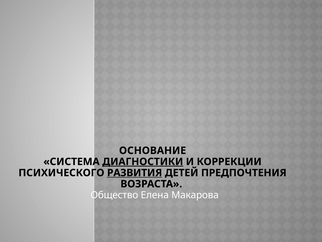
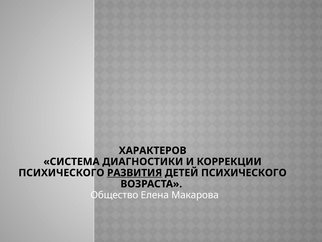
ОСНОВАНИЕ: ОСНОВАНИЕ -> ХАРАКТЕРОВ
ДИАГНОСТИКИ underline: present -> none
ДЕТЕЙ ПРЕДПОЧТЕНИЯ: ПРЕДПОЧТЕНИЯ -> ПСИХИЧЕСКОГО
